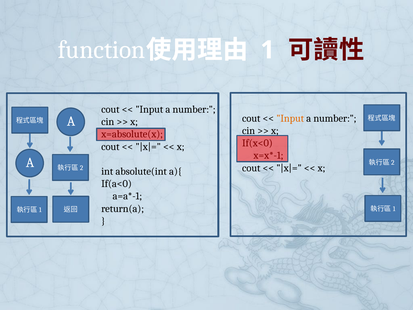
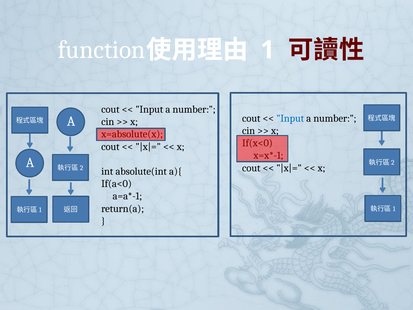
Input at (290, 118) colour: orange -> blue
